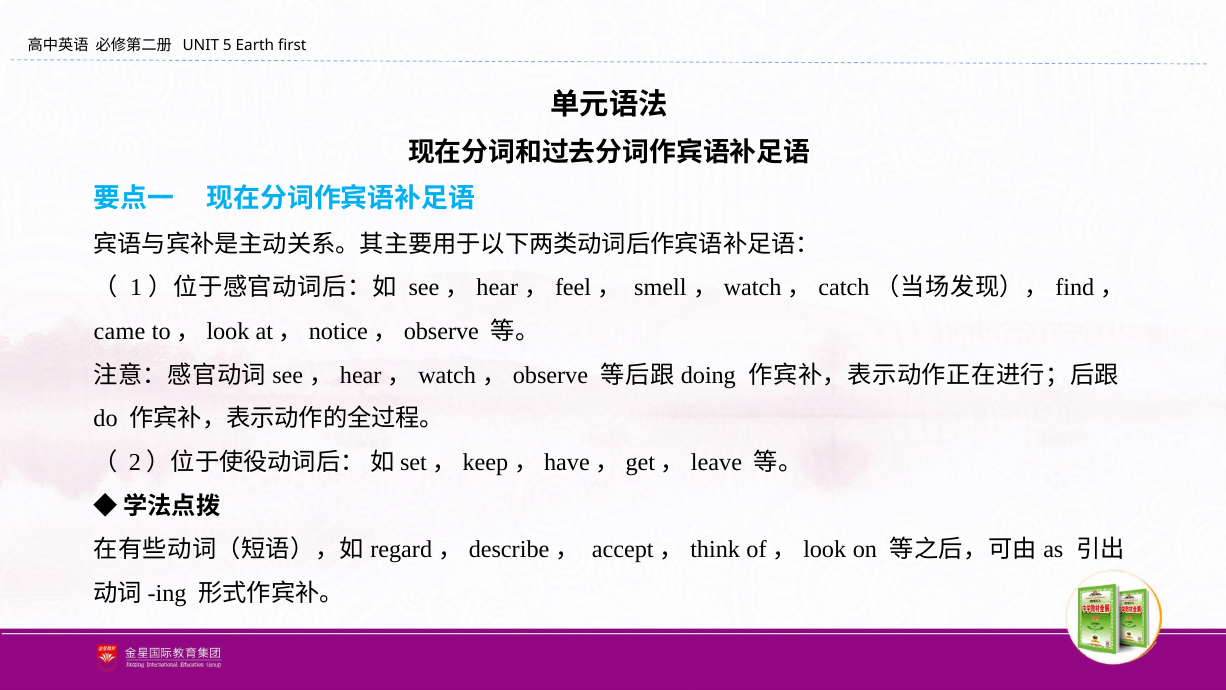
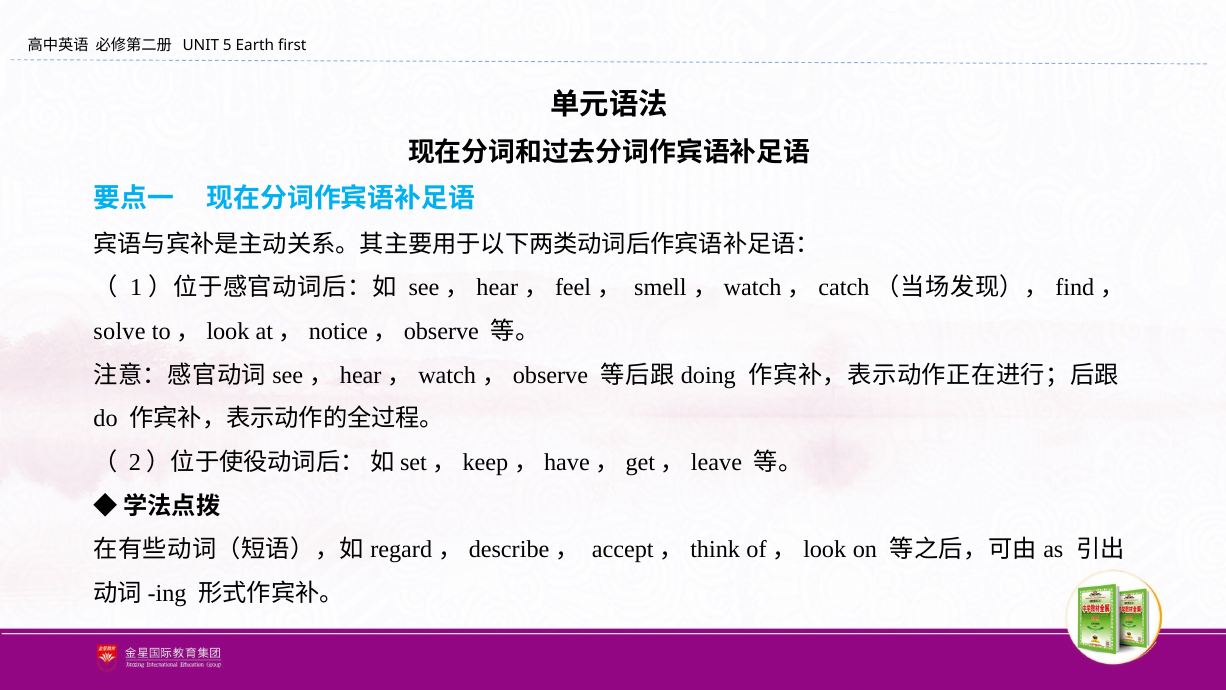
came: came -> solve
